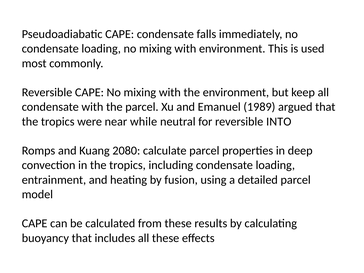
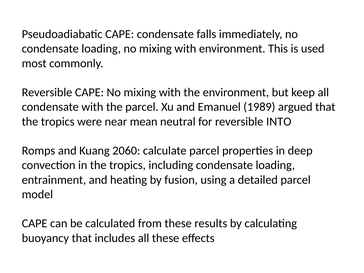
while: while -> mean
2080: 2080 -> 2060
